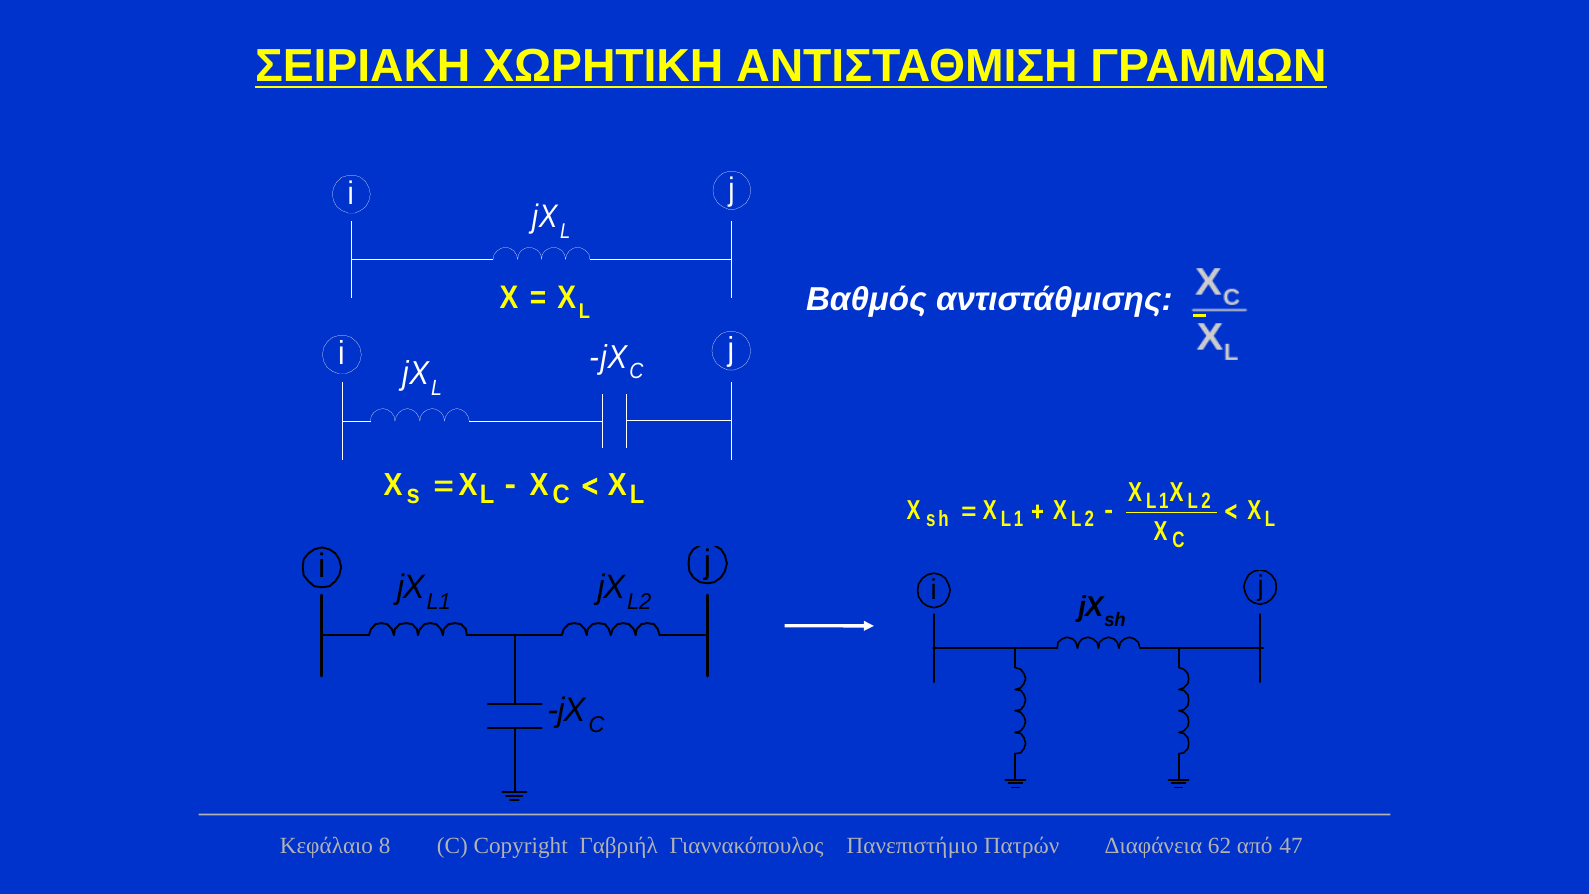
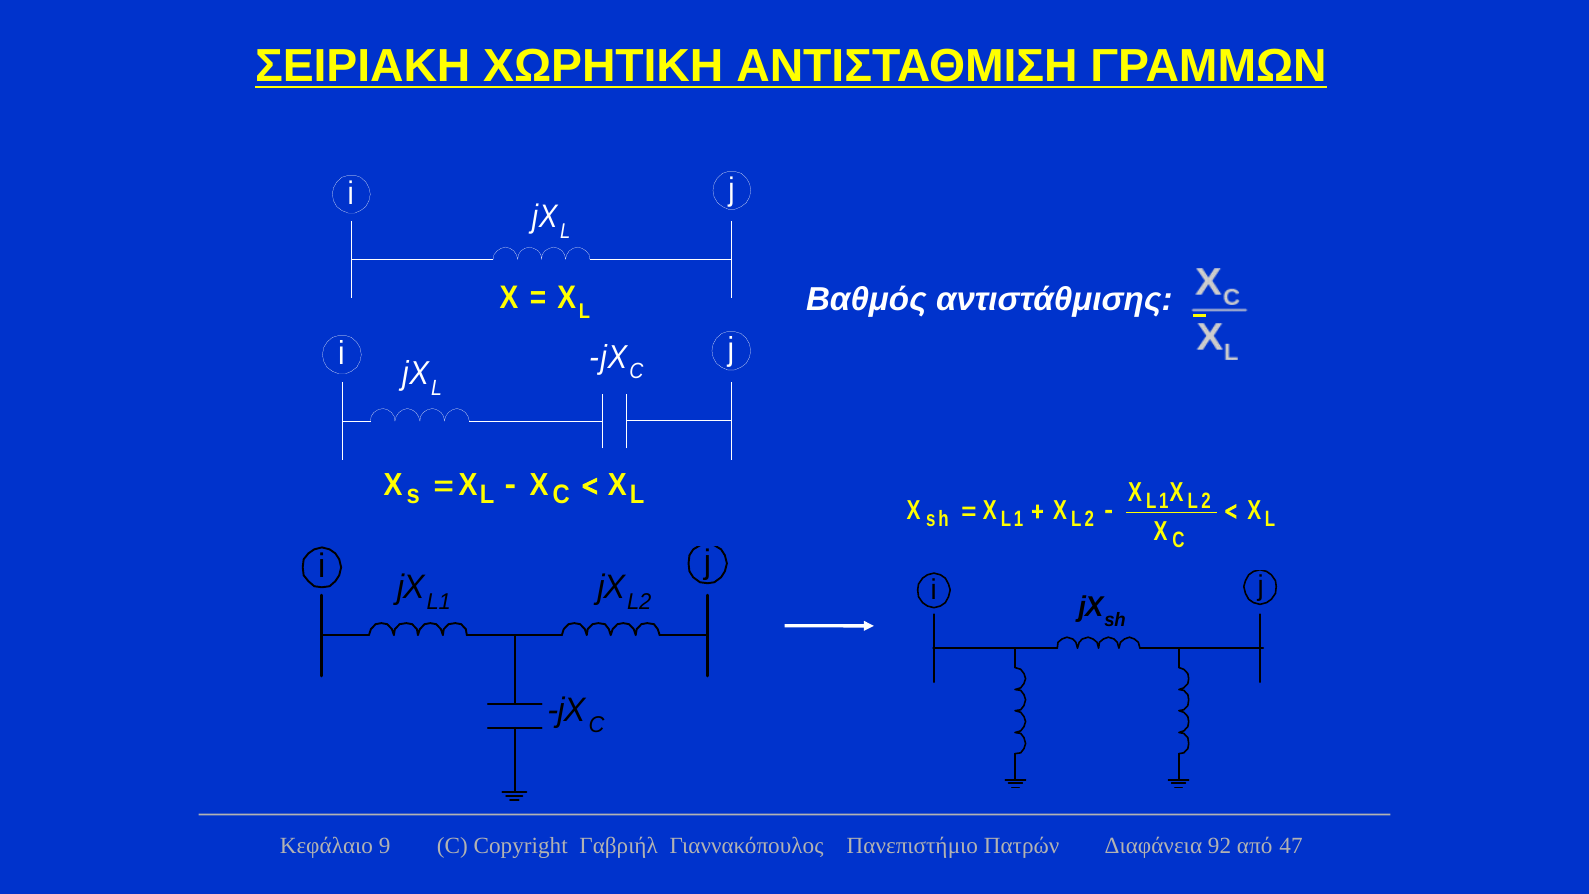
8: 8 -> 9
62: 62 -> 92
